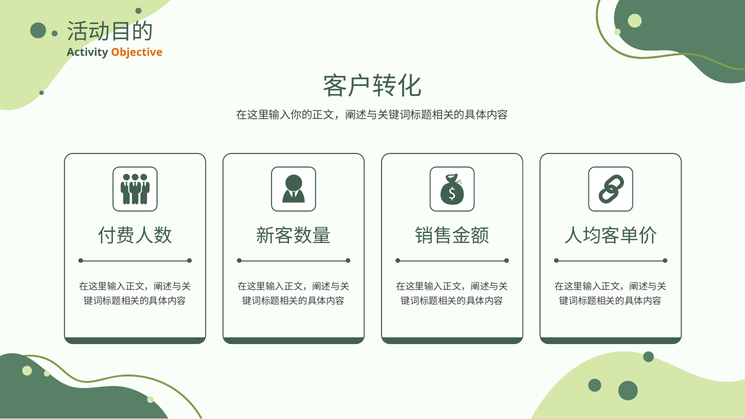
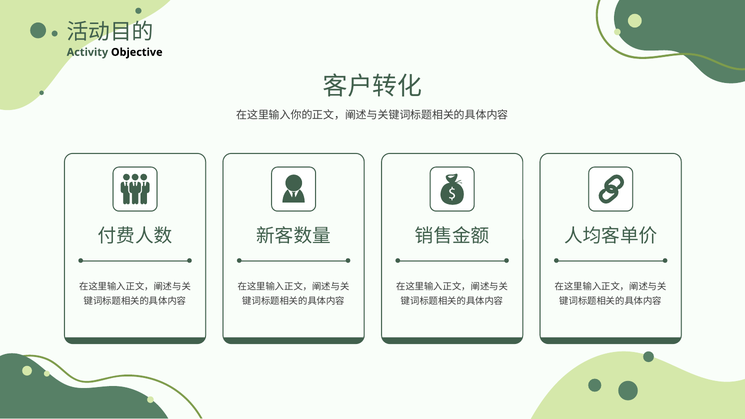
Objective colour: orange -> black
